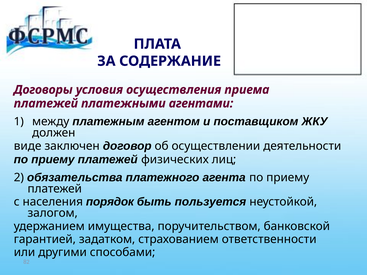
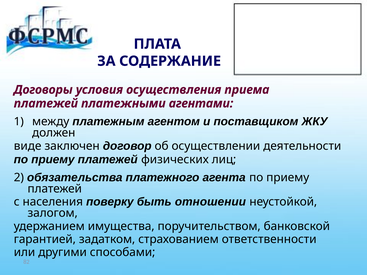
порядок: порядок -> поверку
пользуется: пользуется -> отношении
